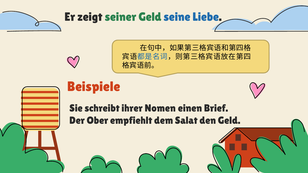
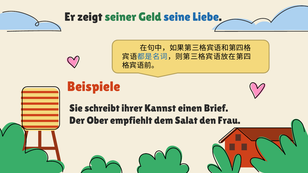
Nomen: Nomen -> Kannst
den Geld: Geld -> Frau
